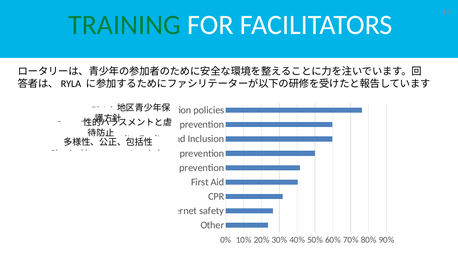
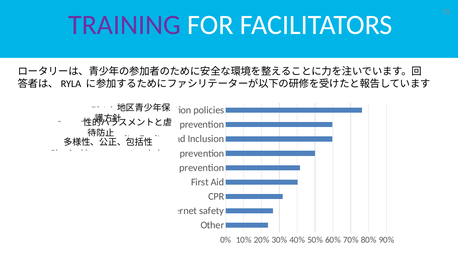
TRAINING colour: green -> purple
